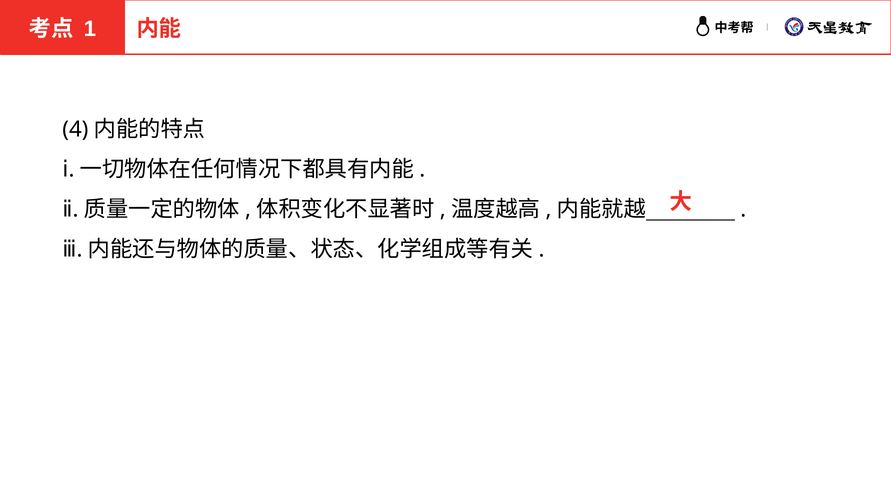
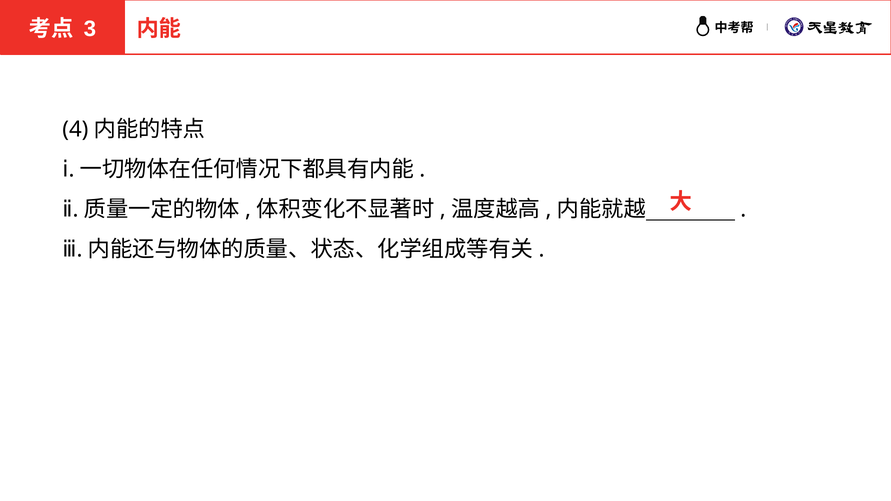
1: 1 -> 3
